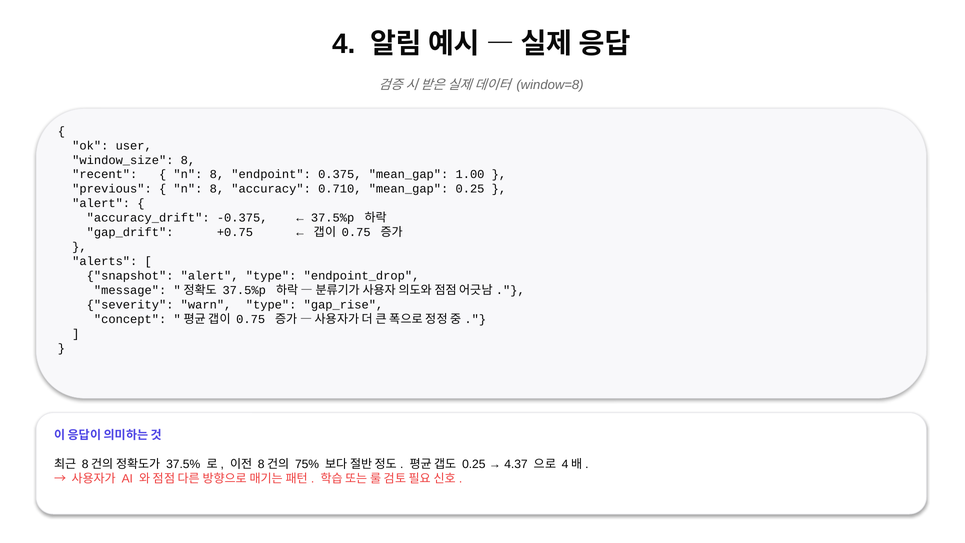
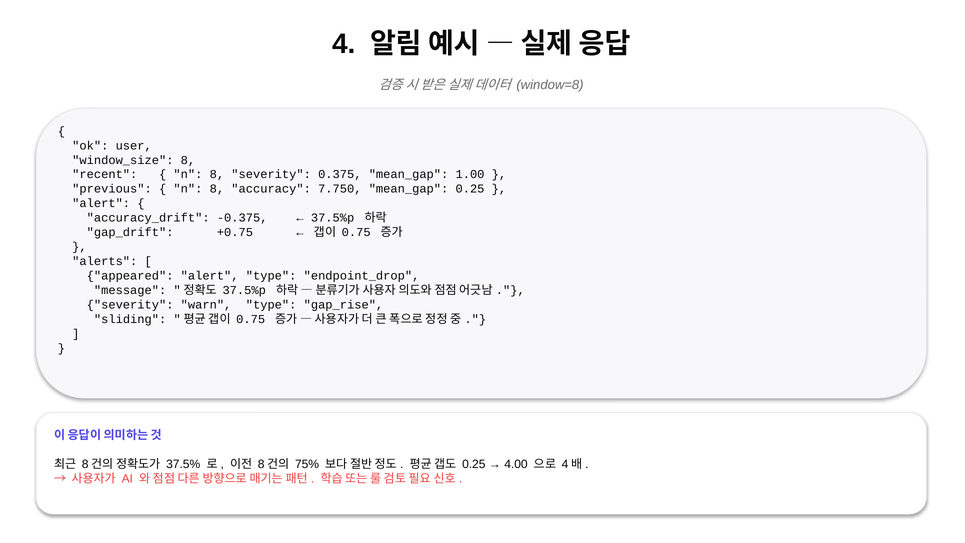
8 endpoint: endpoint -> severity
0.710: 0.710 -> 7.750
snapshot: snapshot -> appeared
concept: concept -> sliding
4.37: 4.37 -> 4.00
